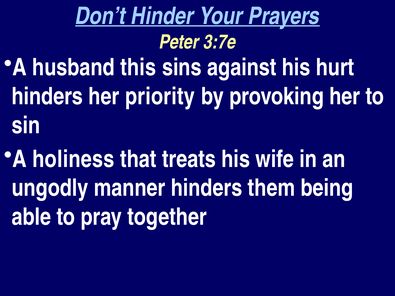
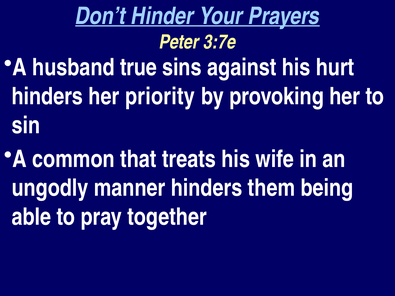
this: this -> true
holiness: holiness -> common
